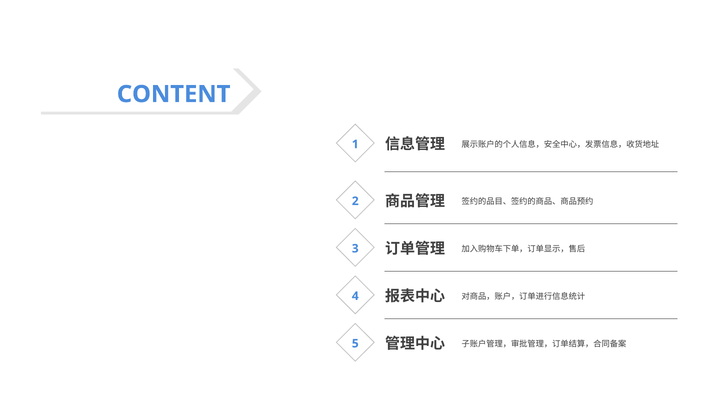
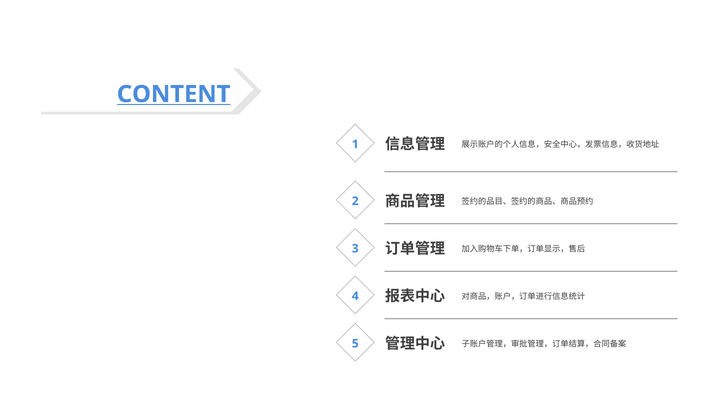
CONTENT underline: none -> present
